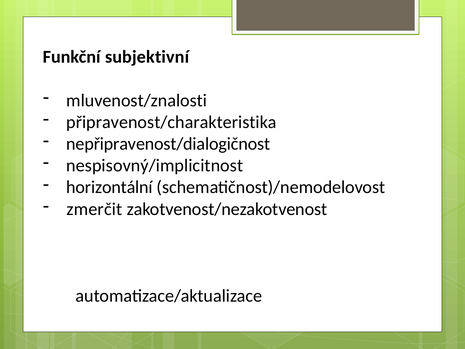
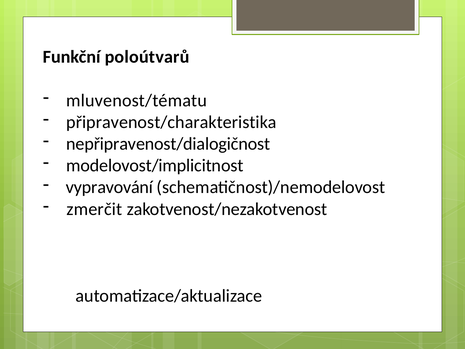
subjektivní: subjektivní -> poloútvarů
mluvenost/znalosti: mluvenost/znalosti -> mluvenost/tématu
nespisovný/implicitnost: nespisovný/implicitnost -> modelovost/implicitnost
horizontální: horizontální -> vypravování
